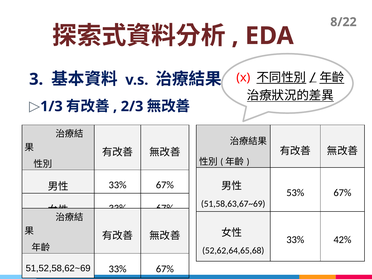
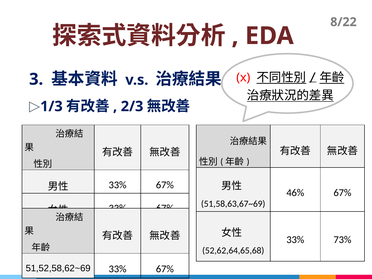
53%: 53% -> 46%
42%: 42% -> 73%
